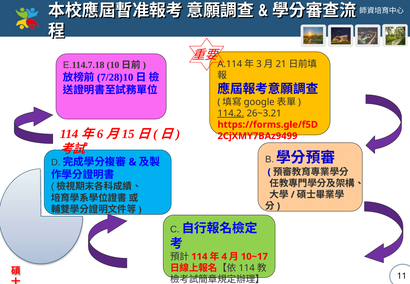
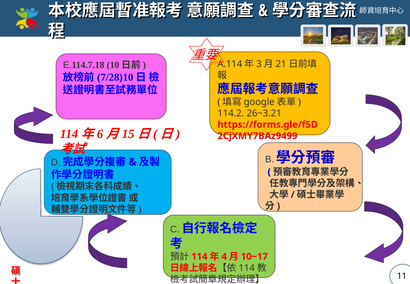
114.2 underline: present -> none
